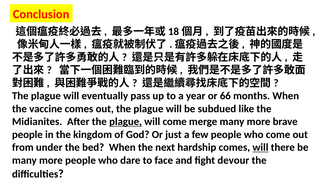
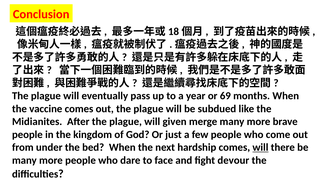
66: 66 -> 69
plague at (126, 122) underline: present -> none
will come: come -> given
